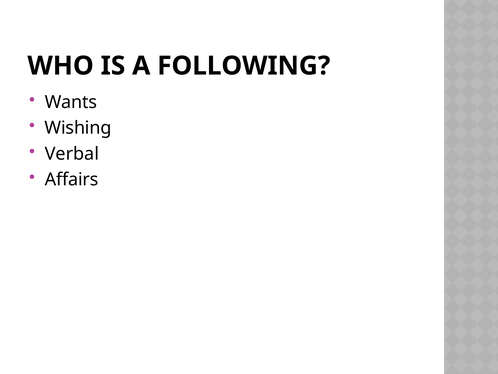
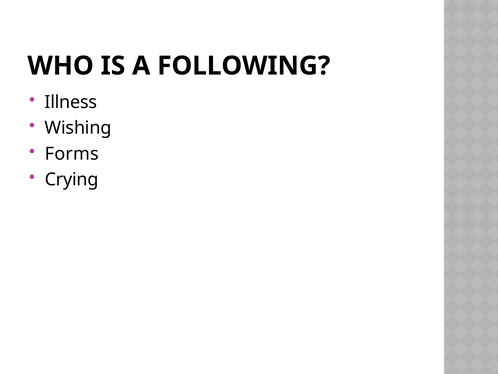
Wants: Wants -> Illness
Verbal: Verbal -> Forms
Affairs: Affairs -> Crying
